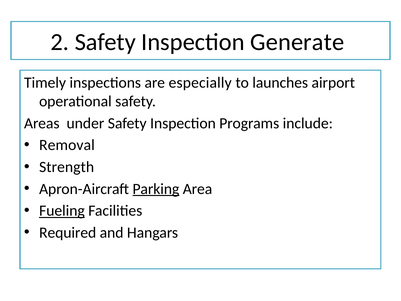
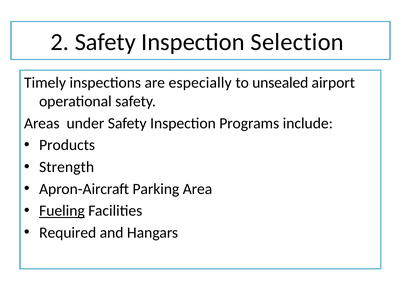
Generate: Generate -> Selection
launches: launches -> unsealed
Removal: Removal -> Products
Parking underline: present -> none
